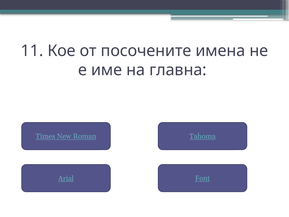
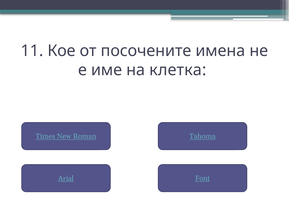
главна: главна -> клетка
